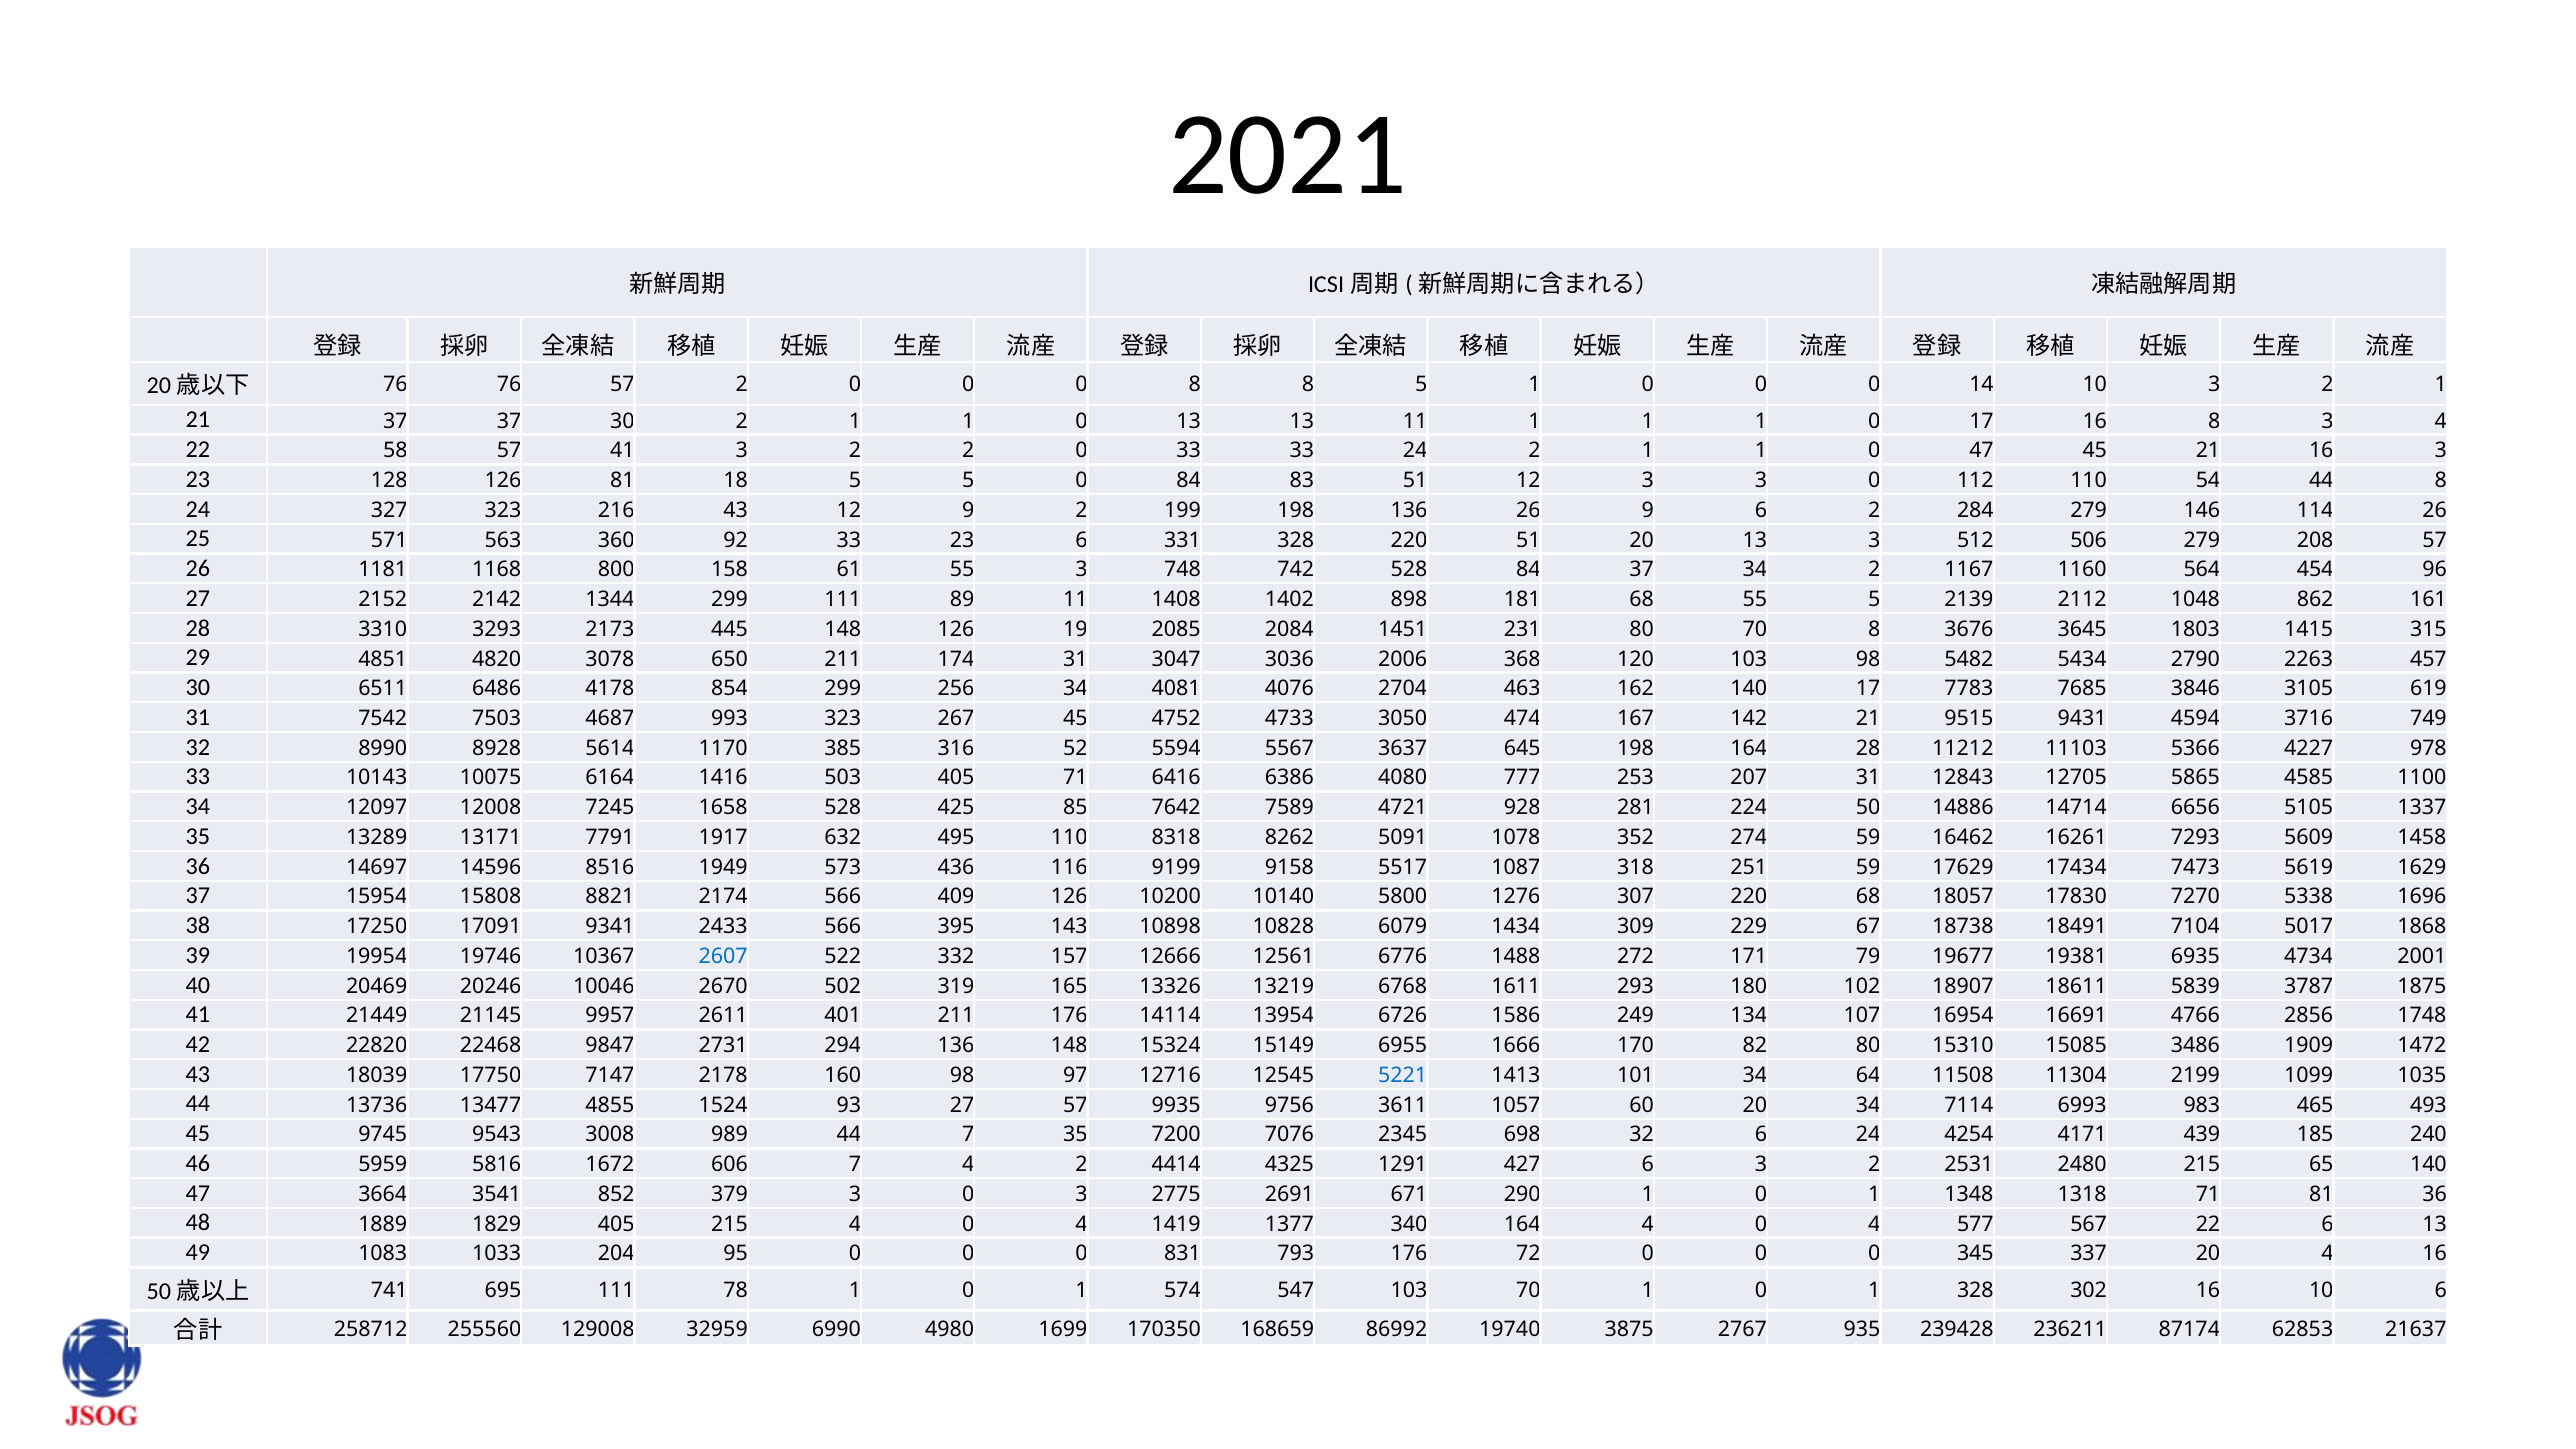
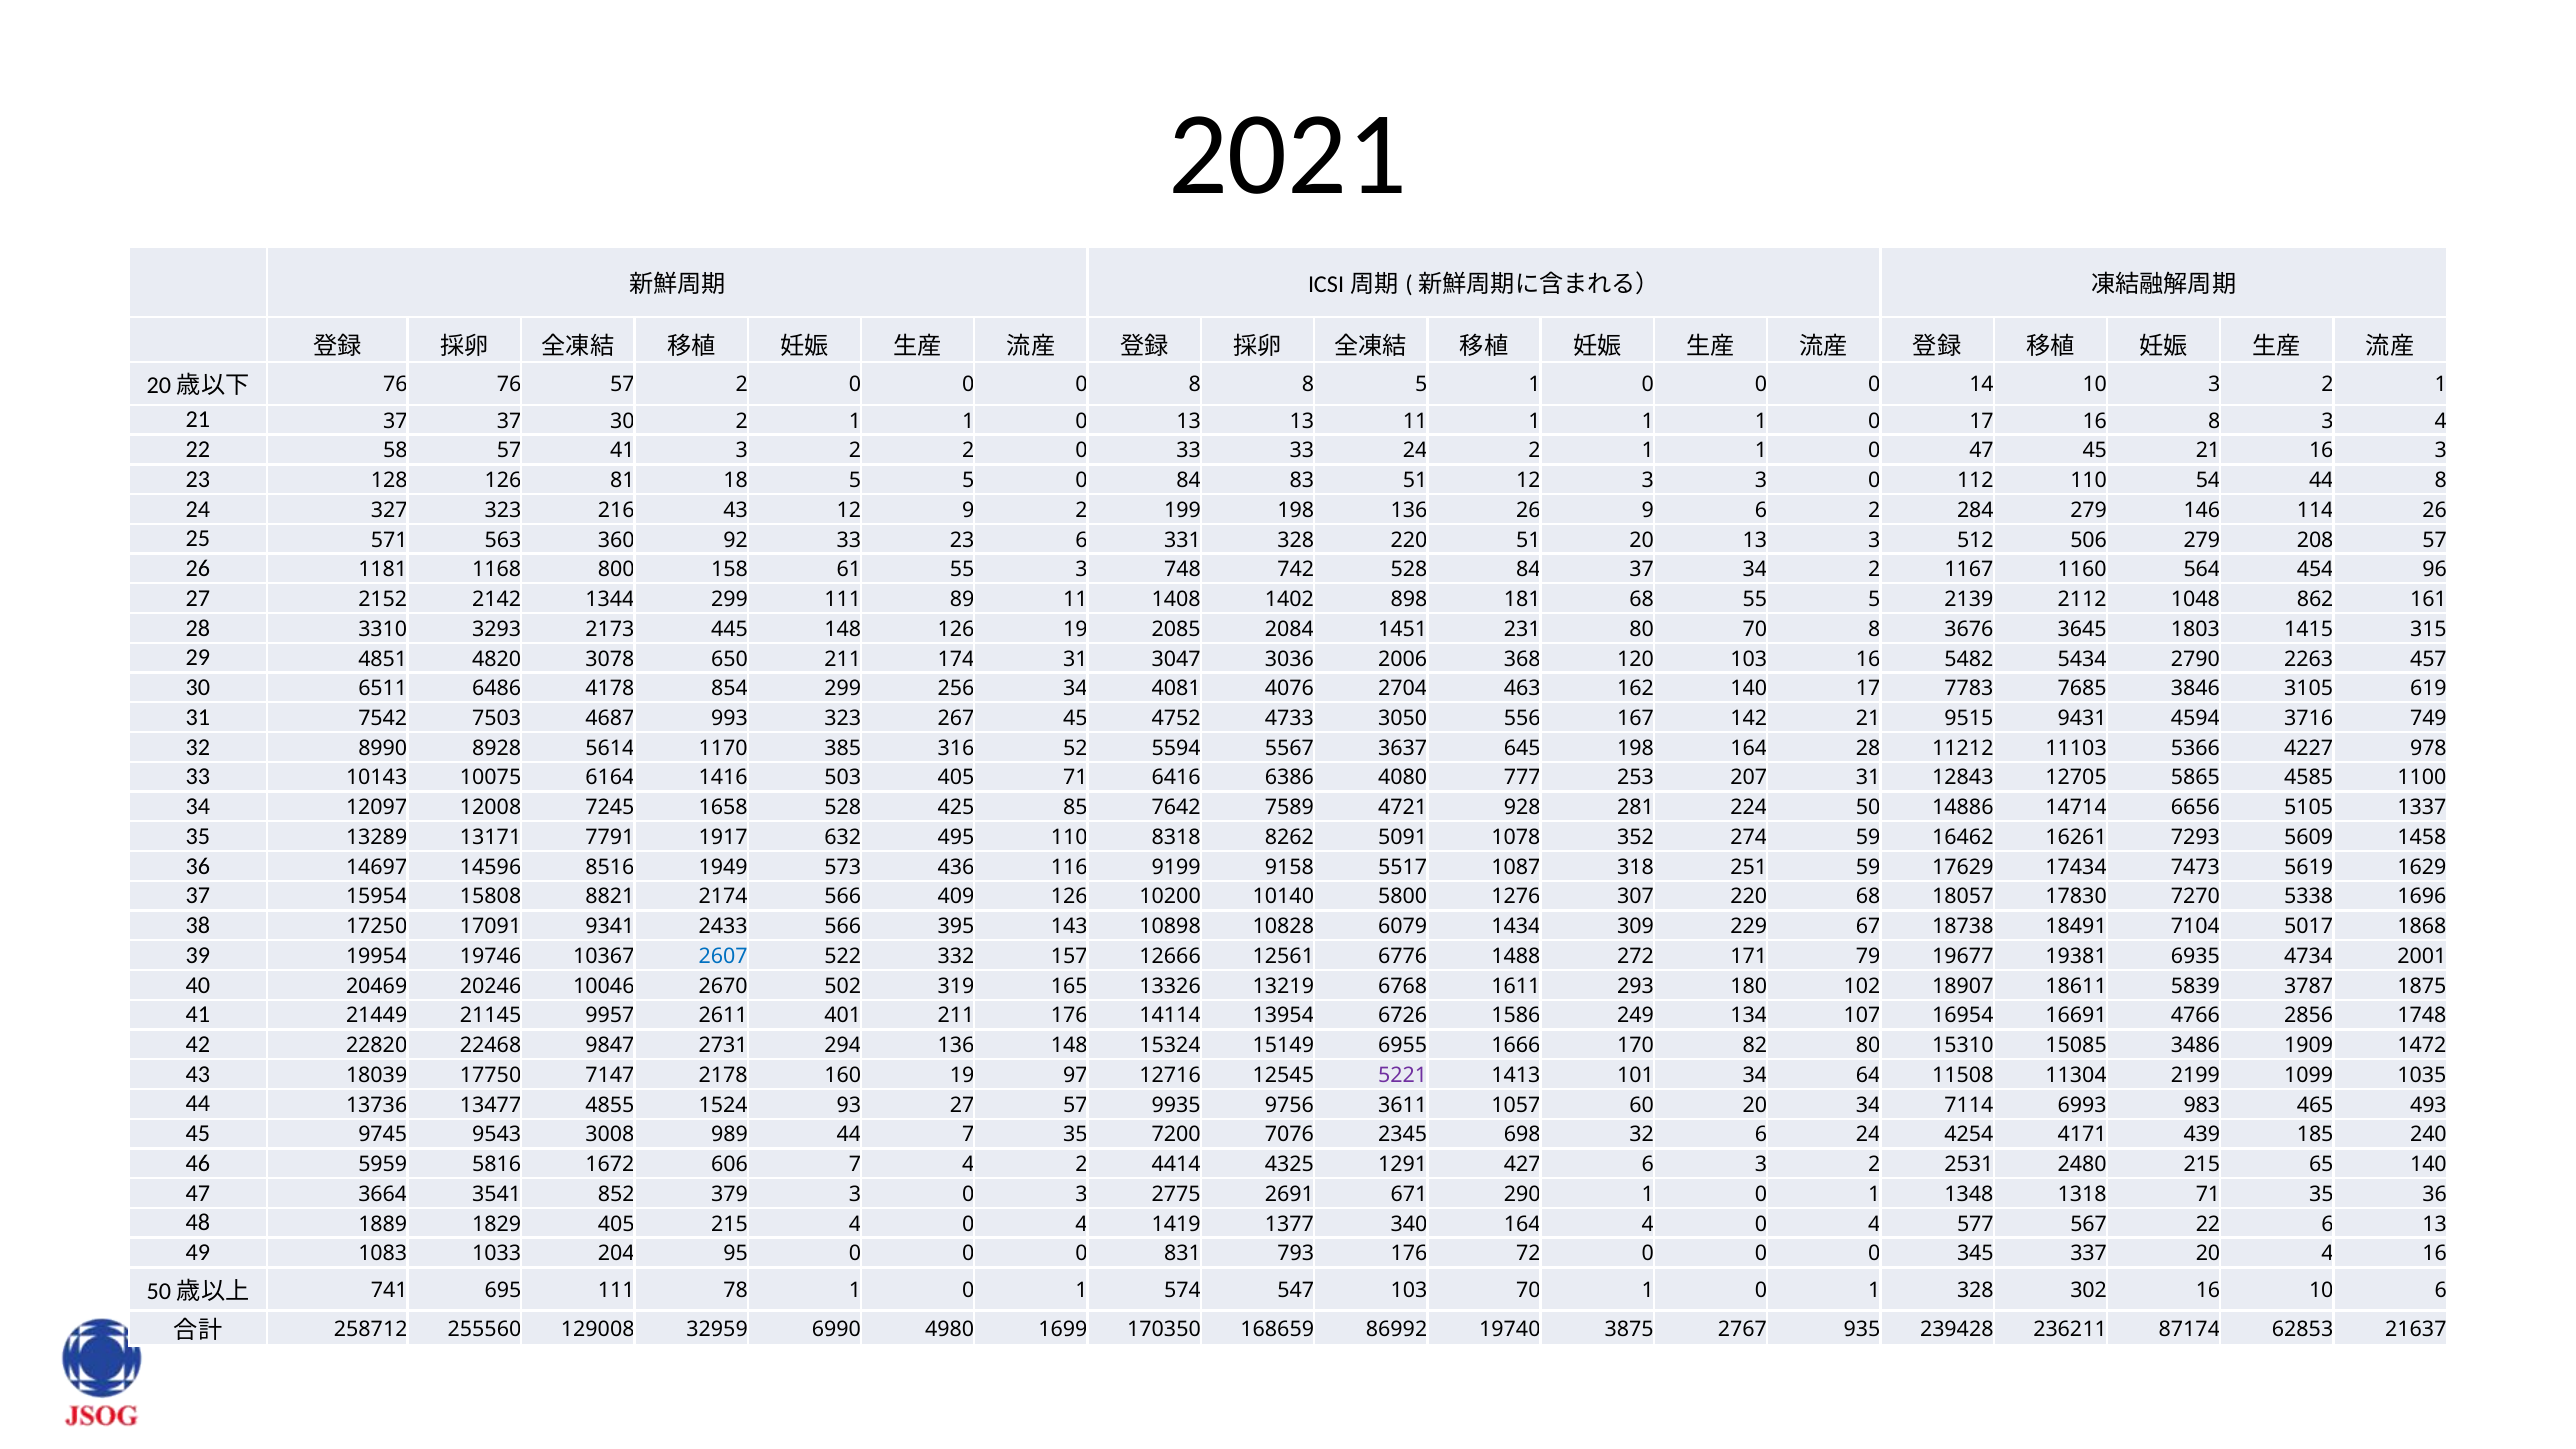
103 98: 98 -> 16
474: 474 -> 556
160 98: 98 -> 19
5221 colour: blue -> purple
71 81: 81 -> 35
